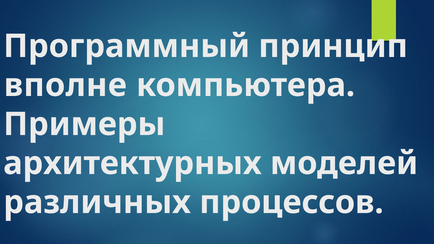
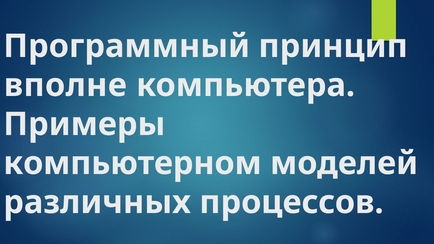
архитектурных: архитектурных -> компьютерном
